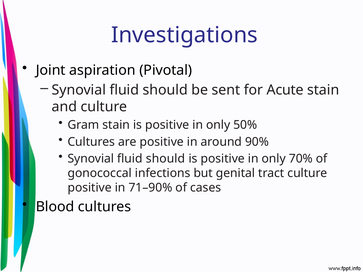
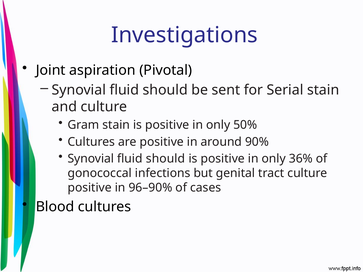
Acute: Acute -> Serial
70%: 70% -> 36%
71–90%: 71–90% -> 96–90%
